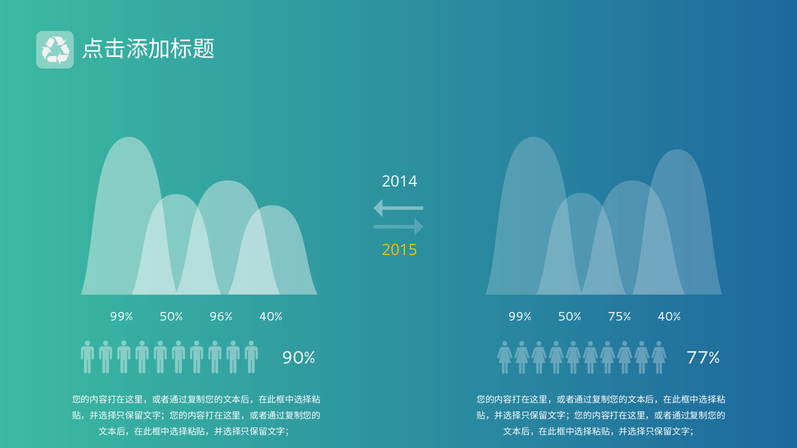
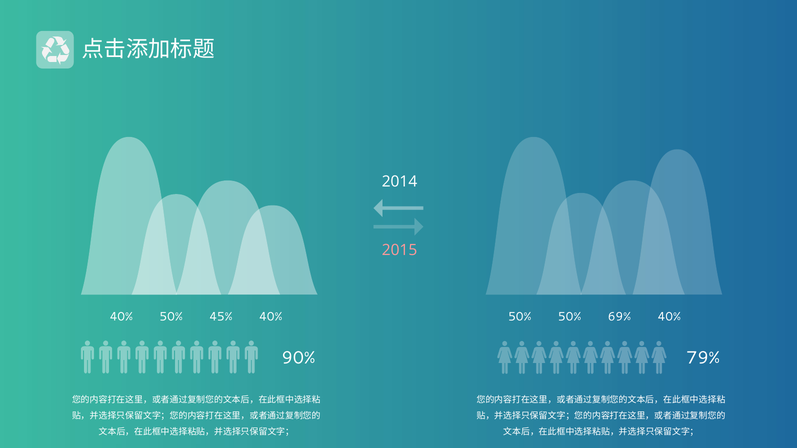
2015 colour: yellow -> pink
99% at (121, 317): 99% -> 40%
96%: 96% -> 45%
99% at (520, 317): 99% -> 50%
75%: 75% -> 69%
77%: 77% -> 79%
